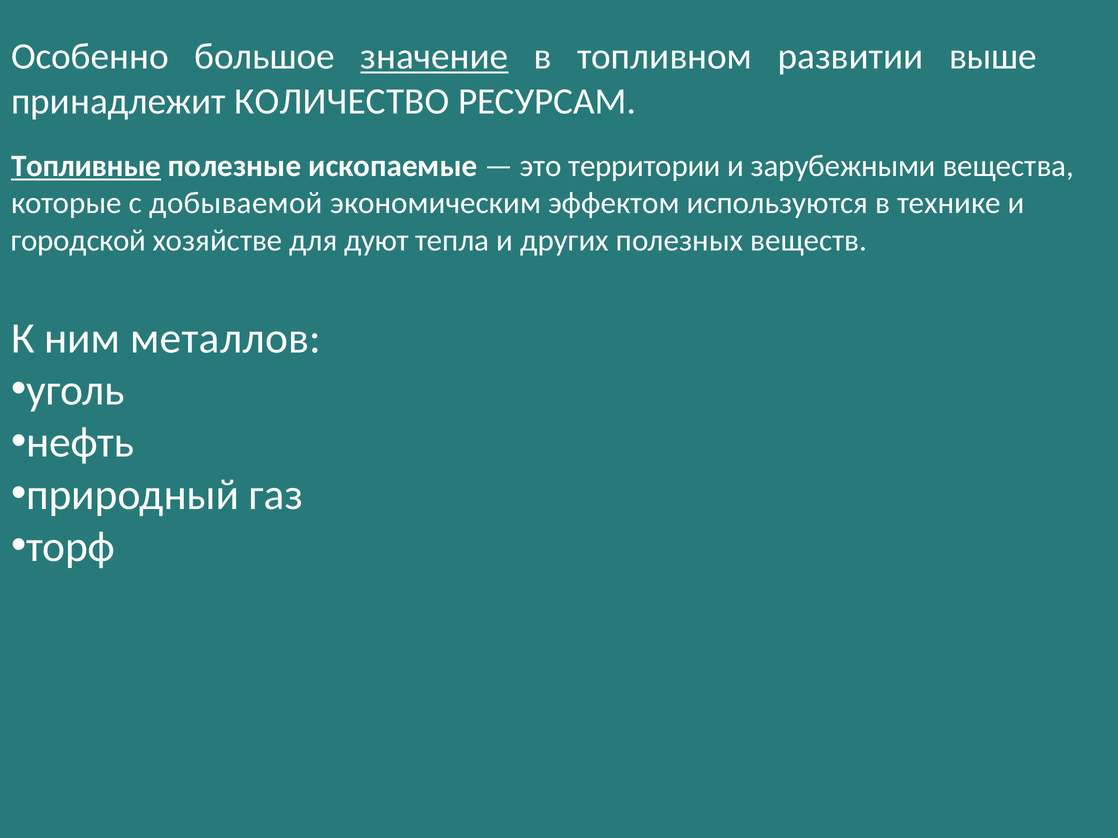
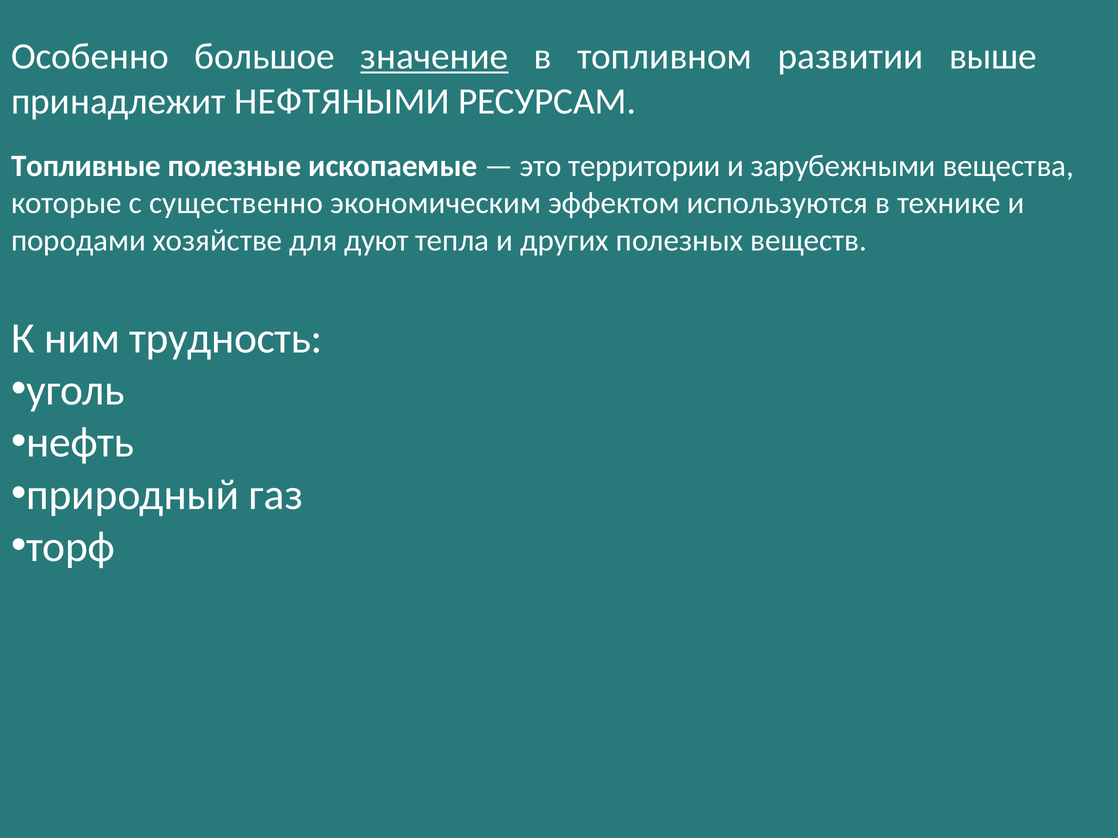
КОЛИЧЕСТВО: КОЛИЧЕСТВО -> НЕФТЯНЫМИ
Топливные underline: present -> none
добываемой: добываемой -> существенно
городской: городской -> породами
металлов: металлов -> трудность
